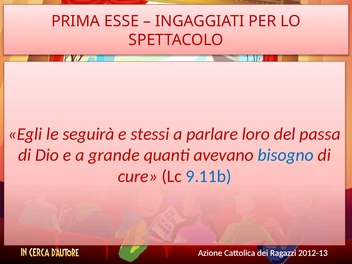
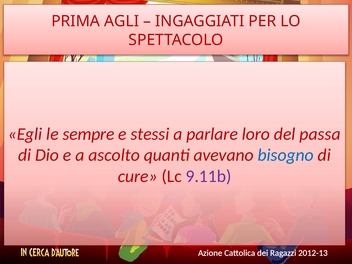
ESSE: ESSE -> AGLI
seguirà: seguirà -> sempre
grande: grande -> ascolto
9.11b colour: blue -> purple
